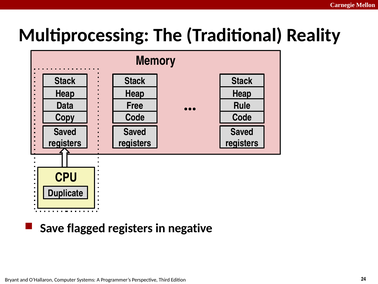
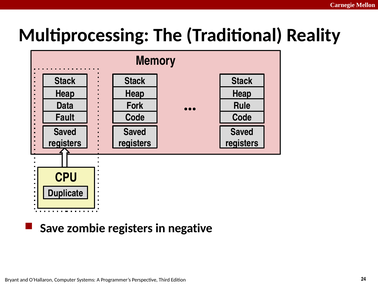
Free: Free -> Fork
Copy: Copy -> Fault
flagged: flagged -> zombie
